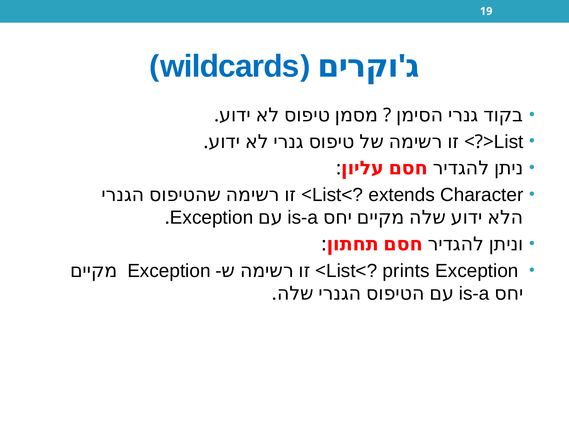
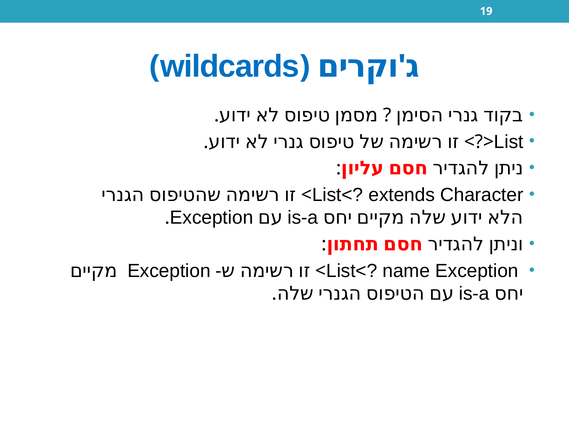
prints: prints -> name
